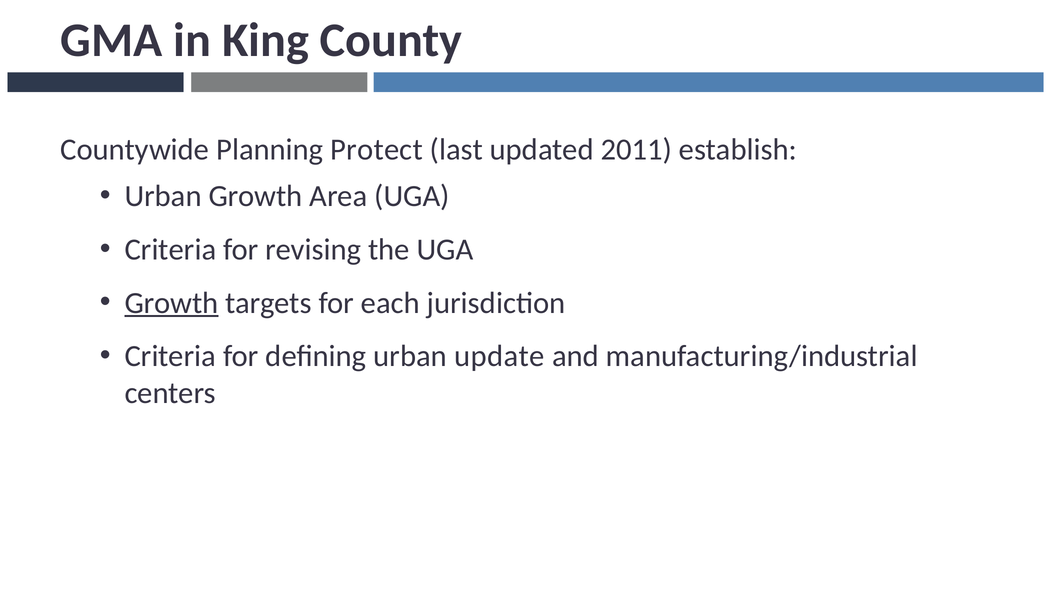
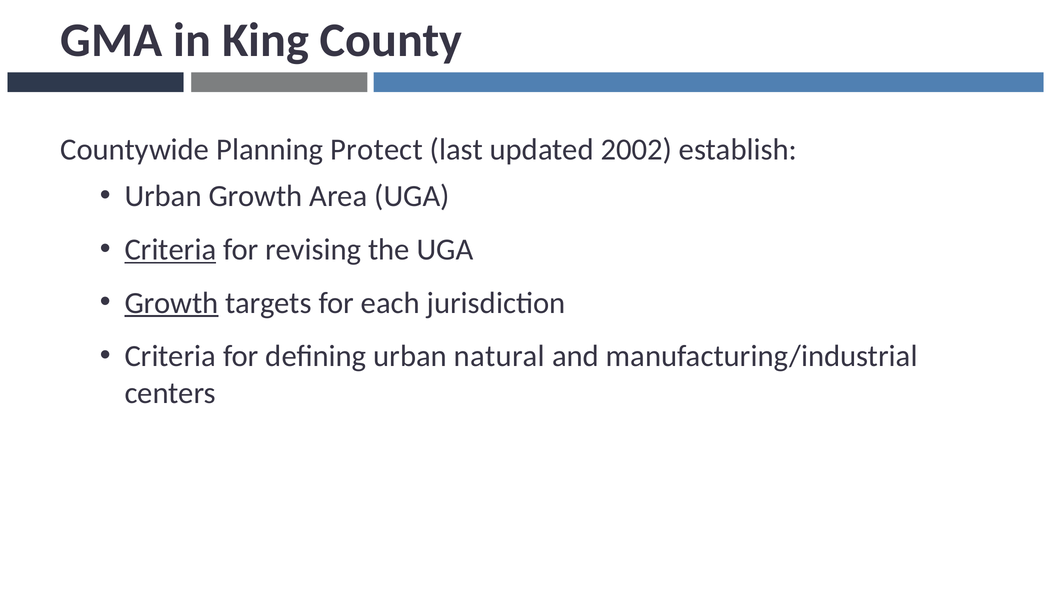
2011: 2011 -> 2002
Criteria at (170, 250) underline: none -> present
update: update -> natural
